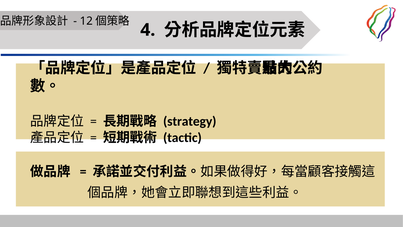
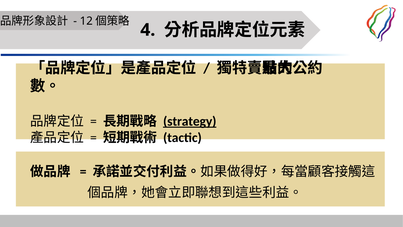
strategy underline: none -> present
